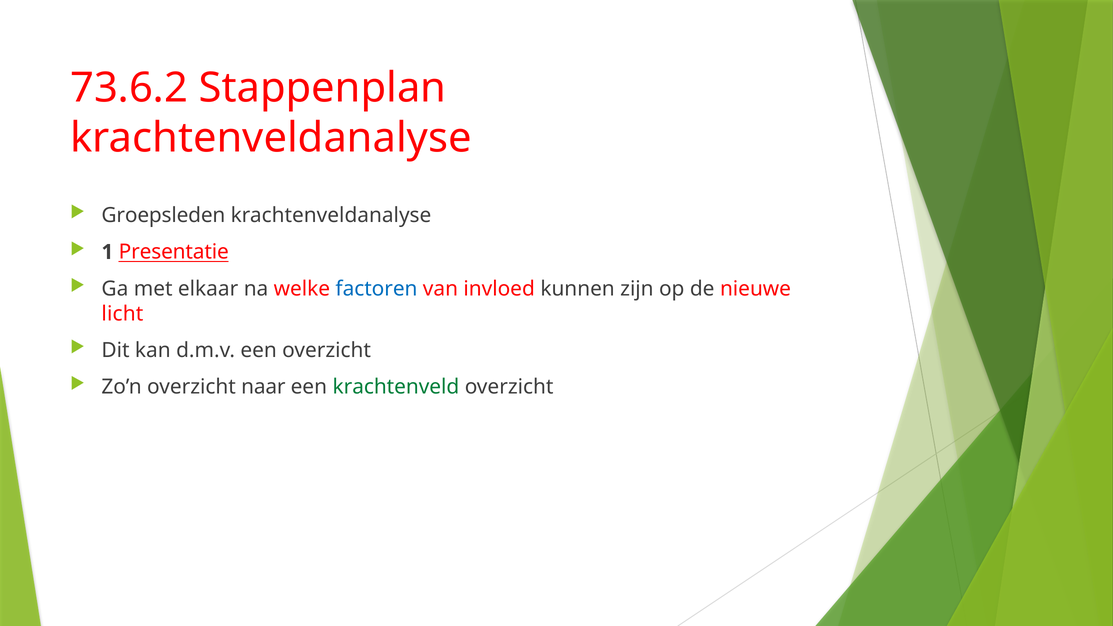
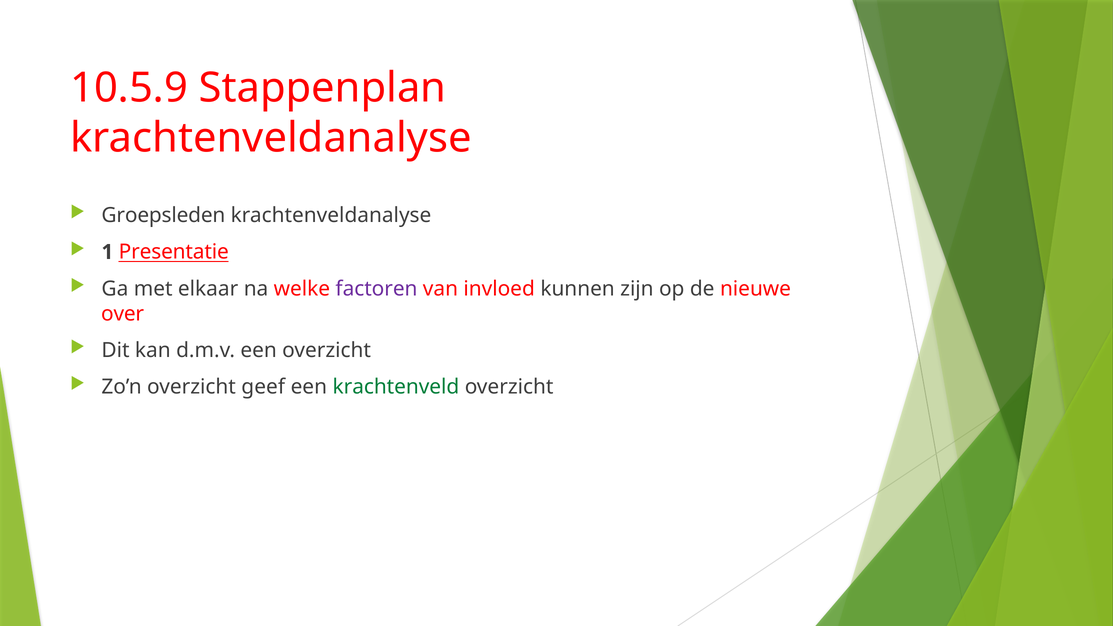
73.6.2: 73.6.2 -> 10.5.9
factoren colour: blue -> purple
licht: licht -> over
naar: naar -> geef
